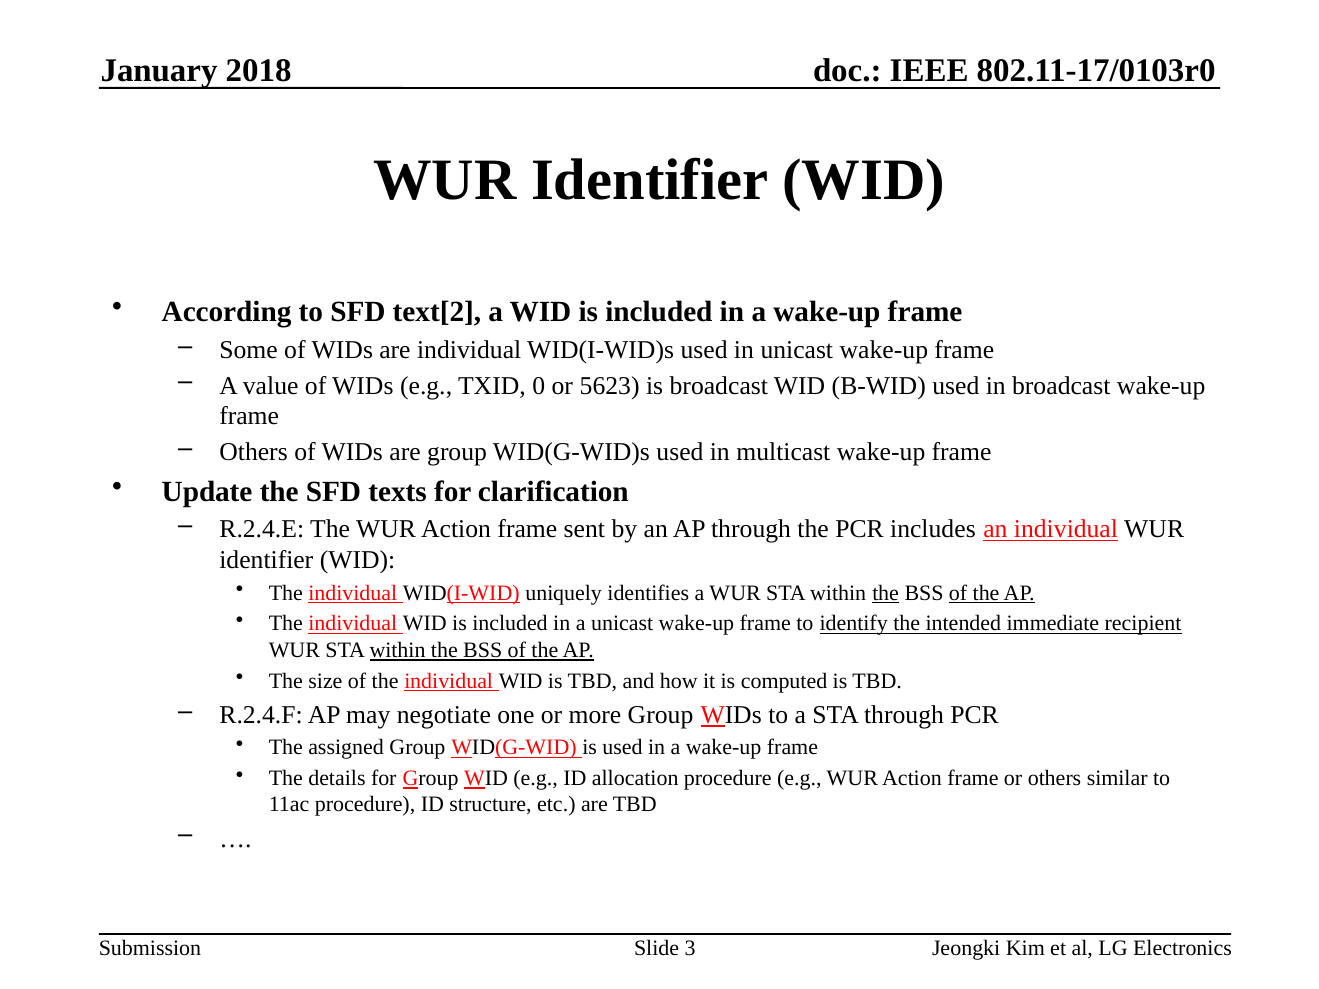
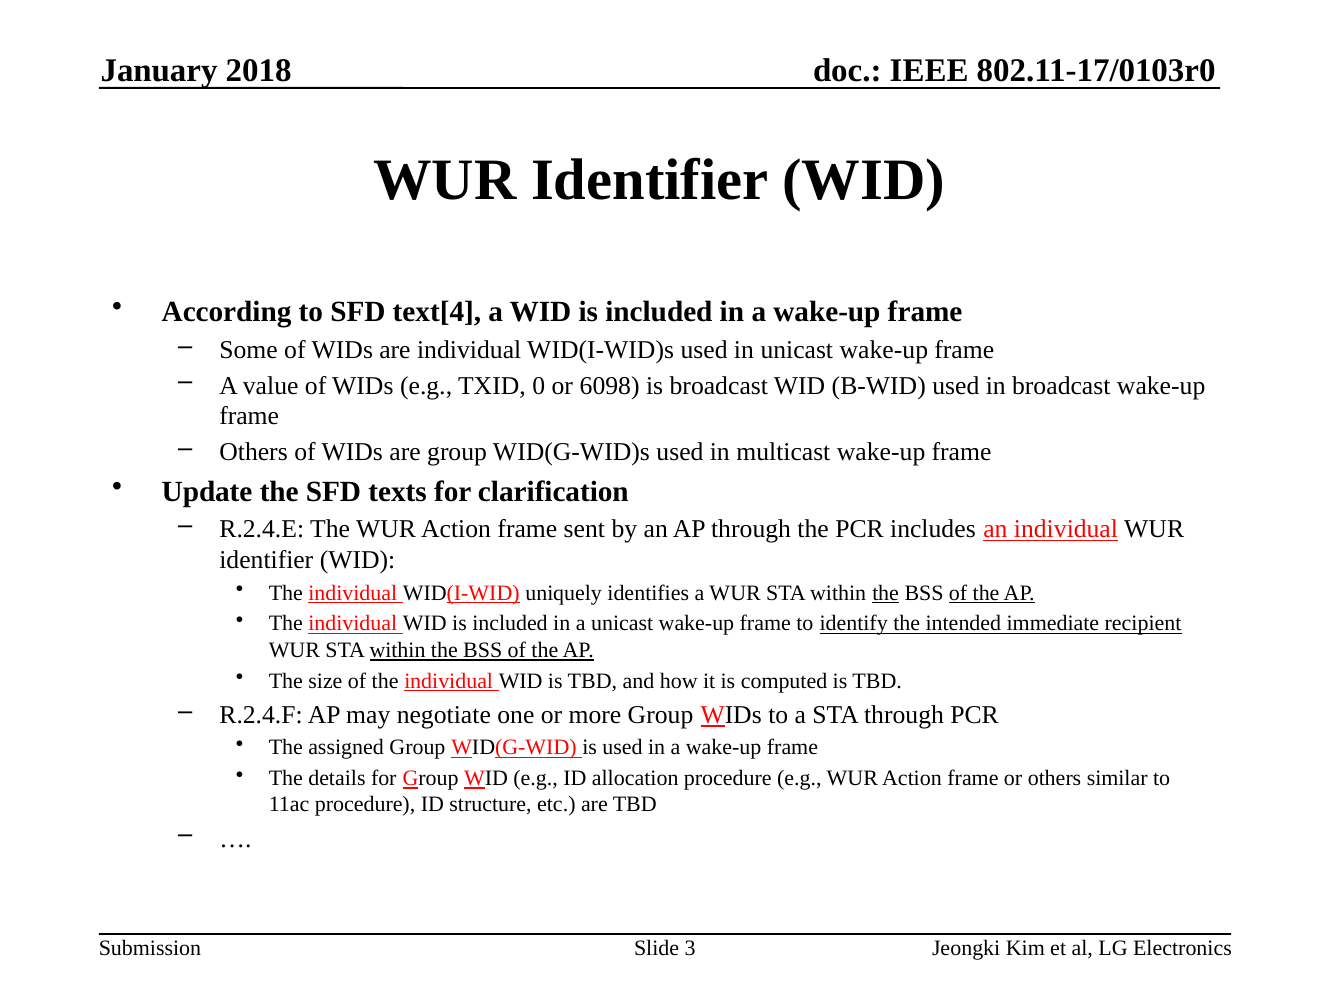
text[2: text[2 -> text[4
5623: 5623 -> 6098
